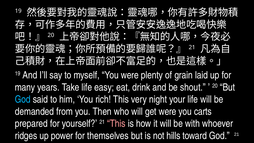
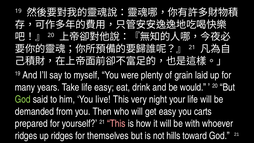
shout: shout -> would
God at (23, 99) colour: light blue -> light green
rich: rich -> live
get were: were -> easy
up power: power -> ridges
